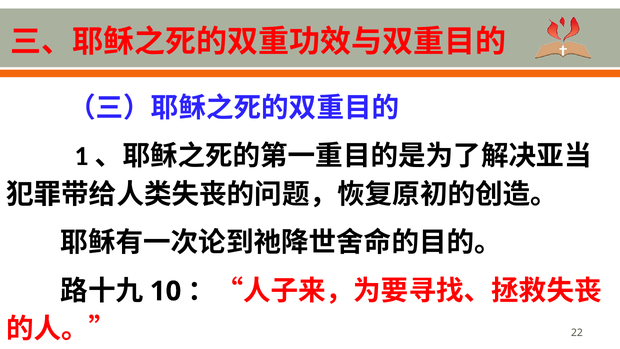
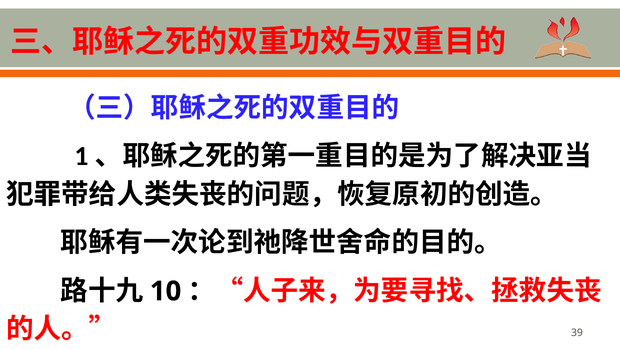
22: 22 -> 39
